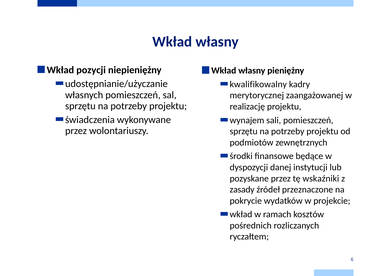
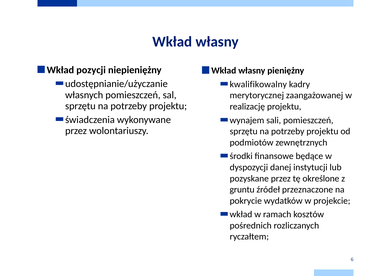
wskaźniki: wskaźniki -> określone
zasady: zasady -> gruntu
